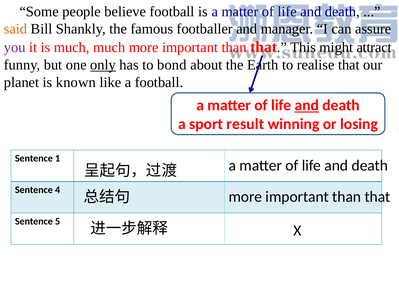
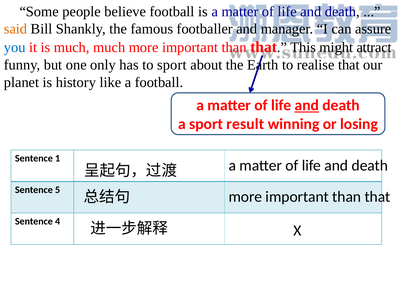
you colour: purple -> blue
only underline: present -> none
to bond: bond -> sport
known: known -> history
4: 4 -> 5
5: 5 -> 4
